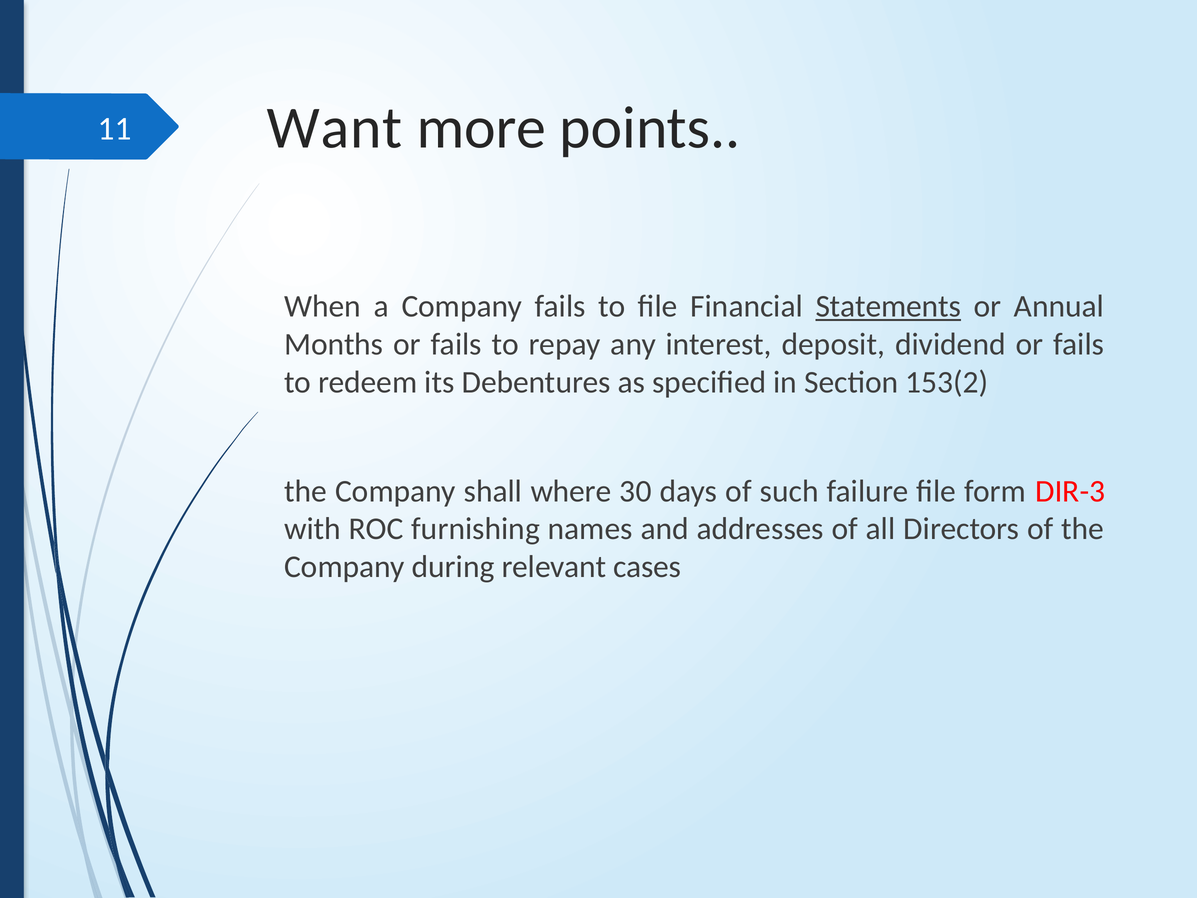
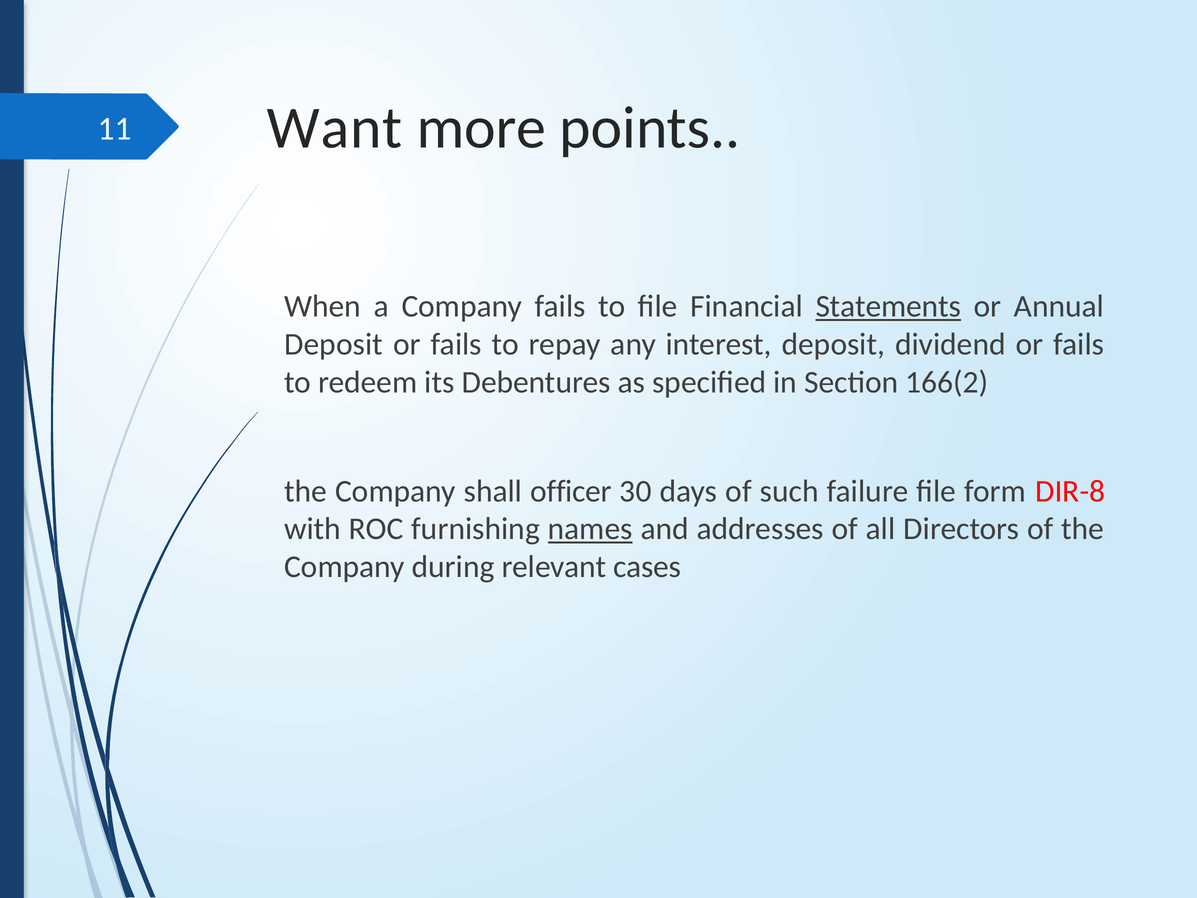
Months at (334, 344): Months -> Deposit
153(2: 153(2 -> 166(2
where: where -> officer
DIR-3: DIR-3 -> DIR-8
names underline: none -> present
